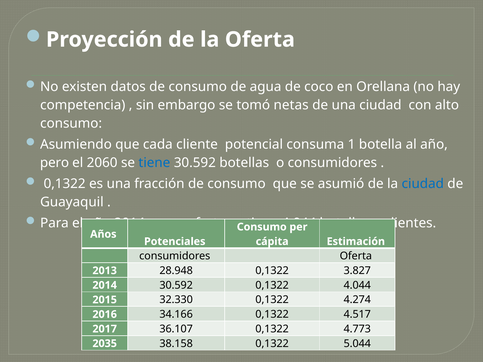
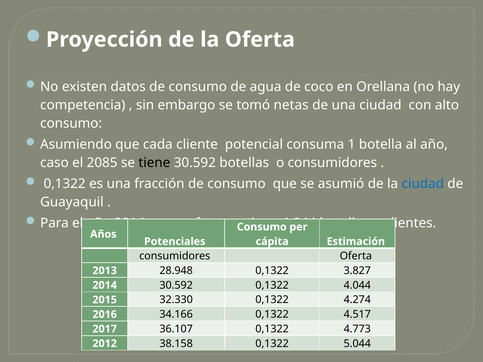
pero: pero -> caso
2060: 2060 -> 2085
tiene at (154, 163) colour: blue -> black
2035: 2035 -> 2012
